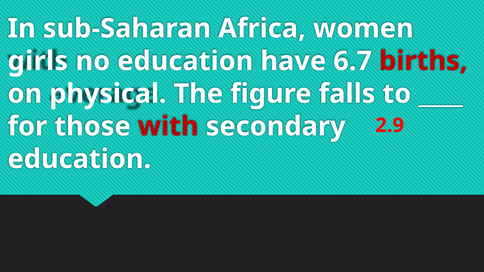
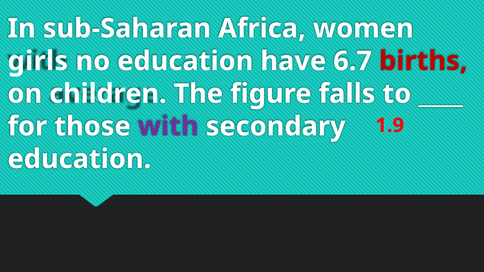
physical: physical -> children
with colour: red -> purple
2.9: 2.9 -> 1.9
